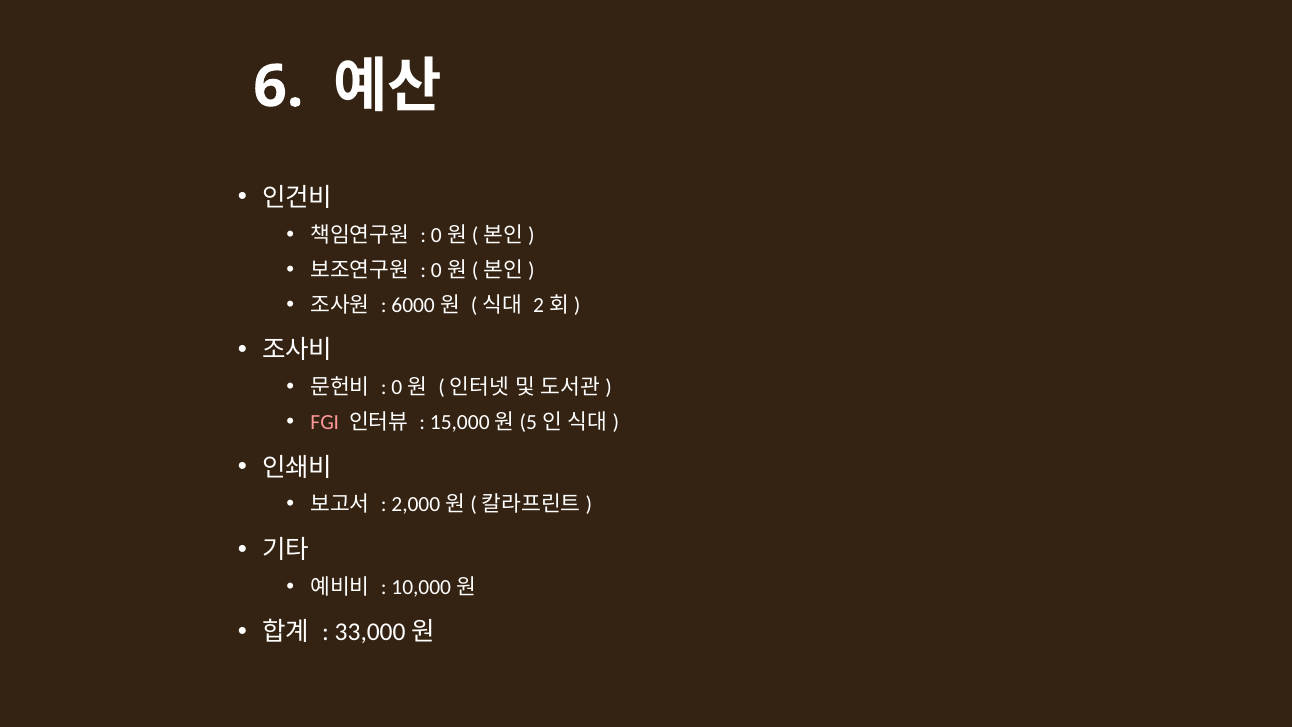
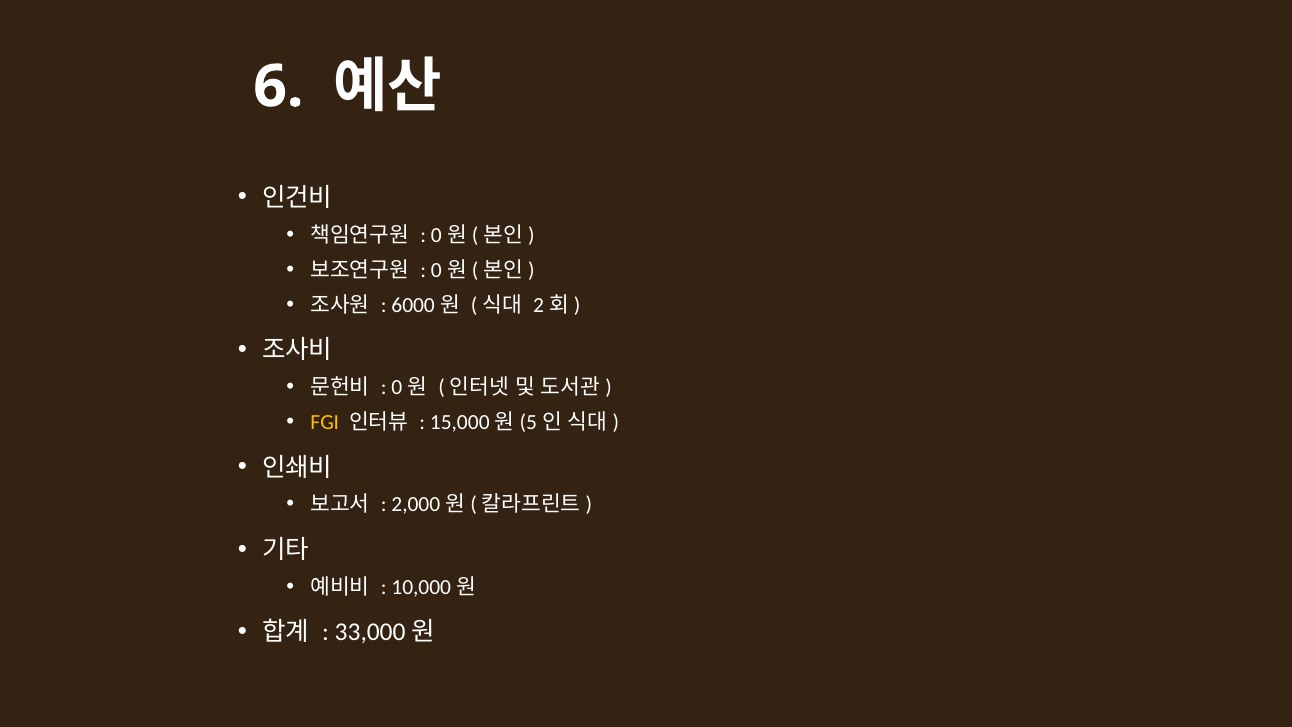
FGI colour: pink -> yellow
